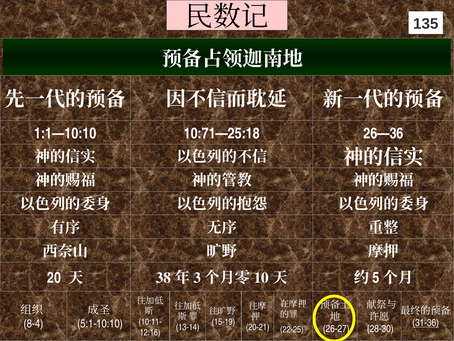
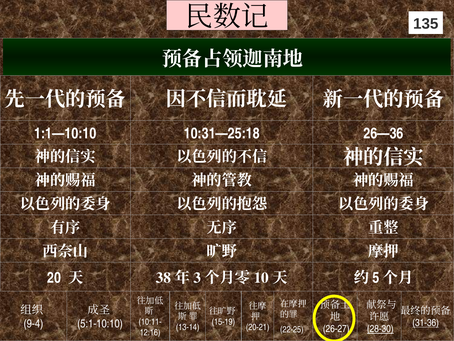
10:71—25:18: 10:71—25:18 -> 10:31—25:18
8-4: 8-4 -> 9-4
28-30 underline: none -> present
